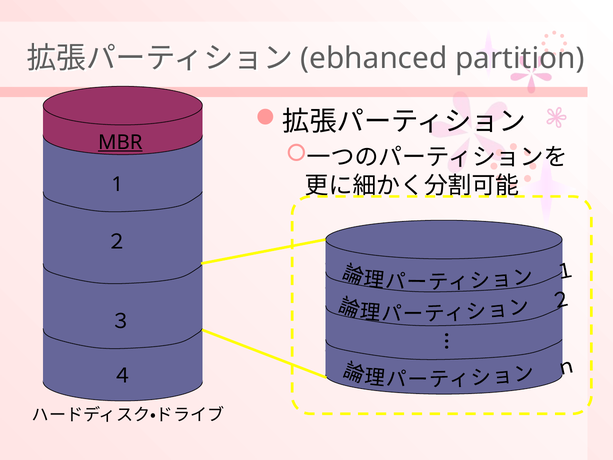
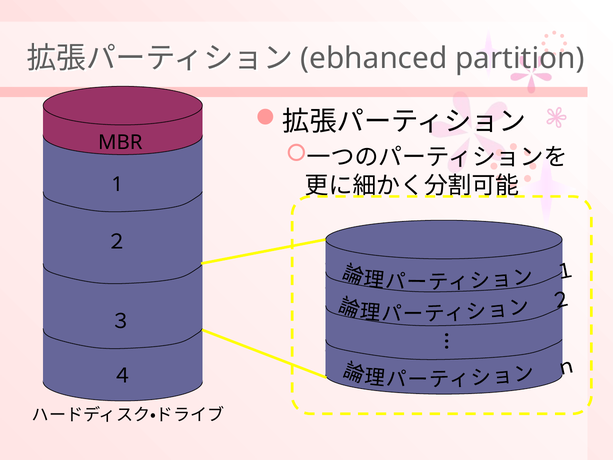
MBR underline: present -> none
